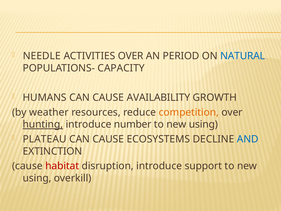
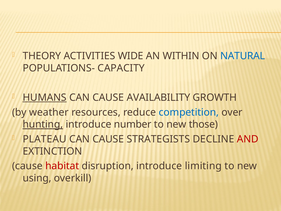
NEEDLE: NEEDLE -> THEORY
ACTIVITIES OVER: OVER -> WIDE
PERIOD: PERIOD -> WITHIN
HUMANS underline: none -> present
competition colour: orange -> blue
using at (203, 124): using -> those
ECOSYSTEMS: ECOSYSTEMS -> STRATEGISTS
AND colour: blue -> red
support: support -> limiting
